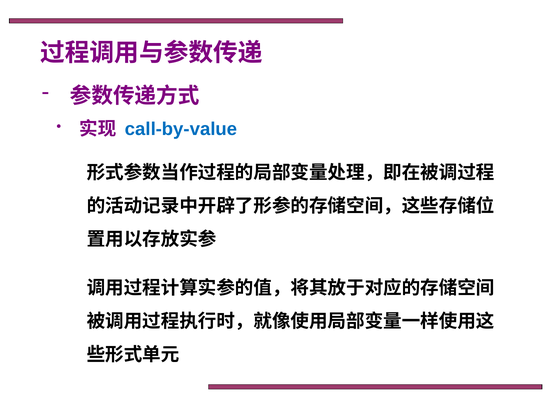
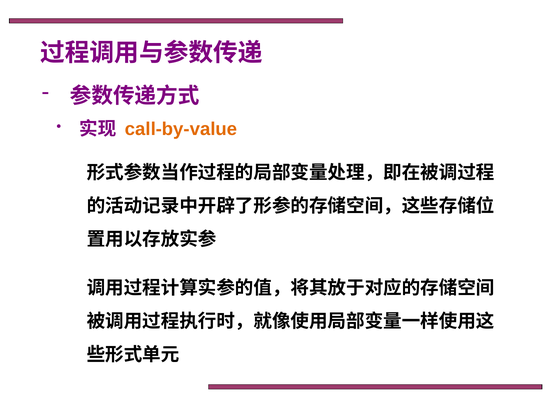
call-by-value colour: blue -> orange
